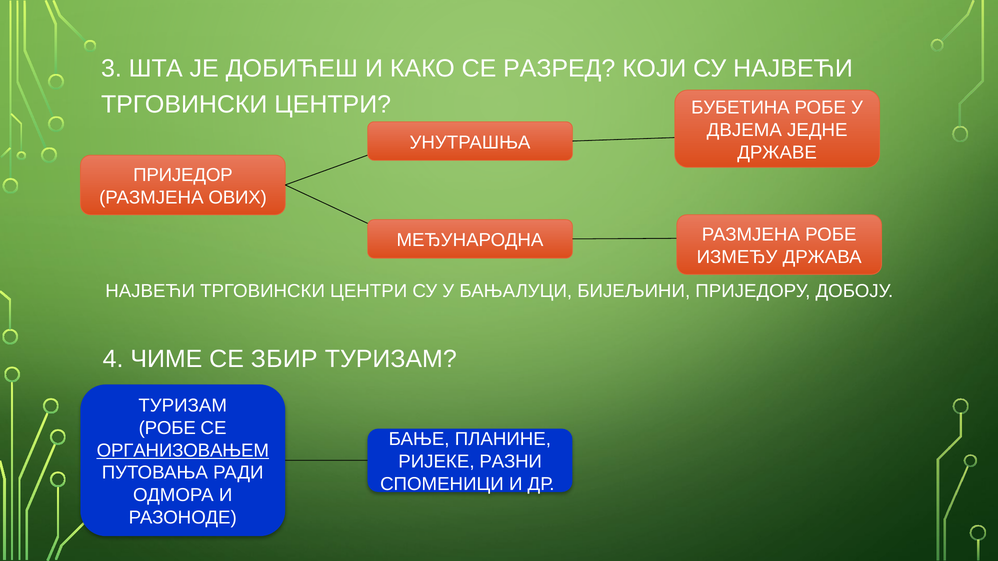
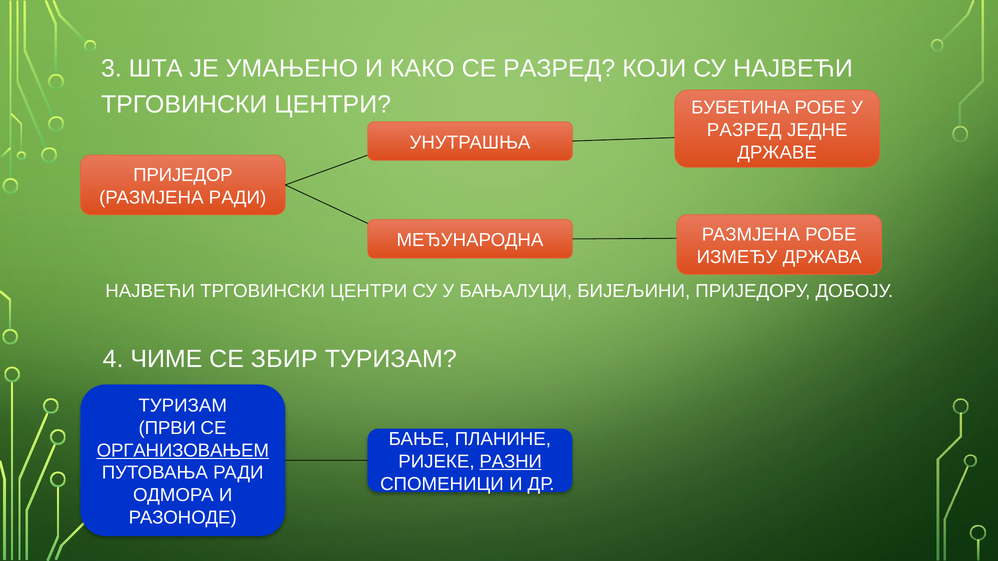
ДОБИЋЕШ: ДОБИЋЕШ -> УМАЊЕНО
ДВЈЕМА at (744, 130): ДВЈЕМА -> РАЗРЕД
РАЗМЈЕНА ОВИХ: ОВИХ -> РАДИ
РОБЕ at (167, 428): РОБЕ -> ПРВИ
РАЗНИ underline: none -> present
